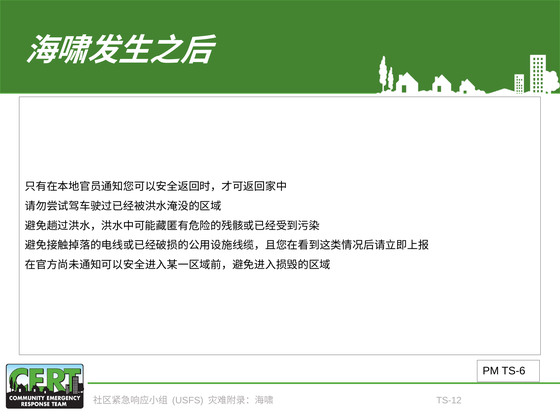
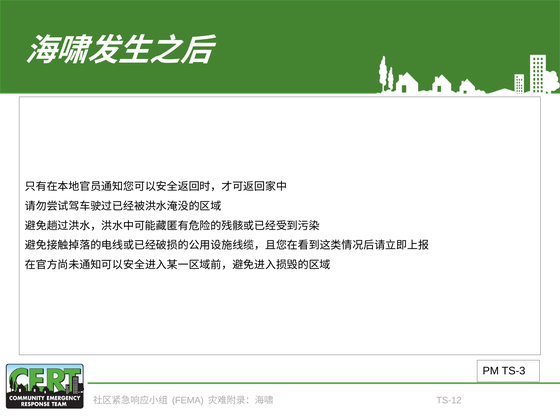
TS-6: TS-6 -> TS-3
USFS: USFS -> FEMA
